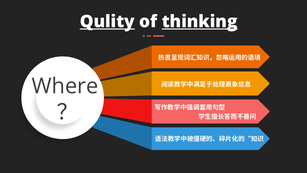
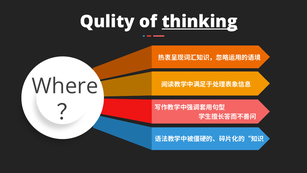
Qulity underline: present -> none
